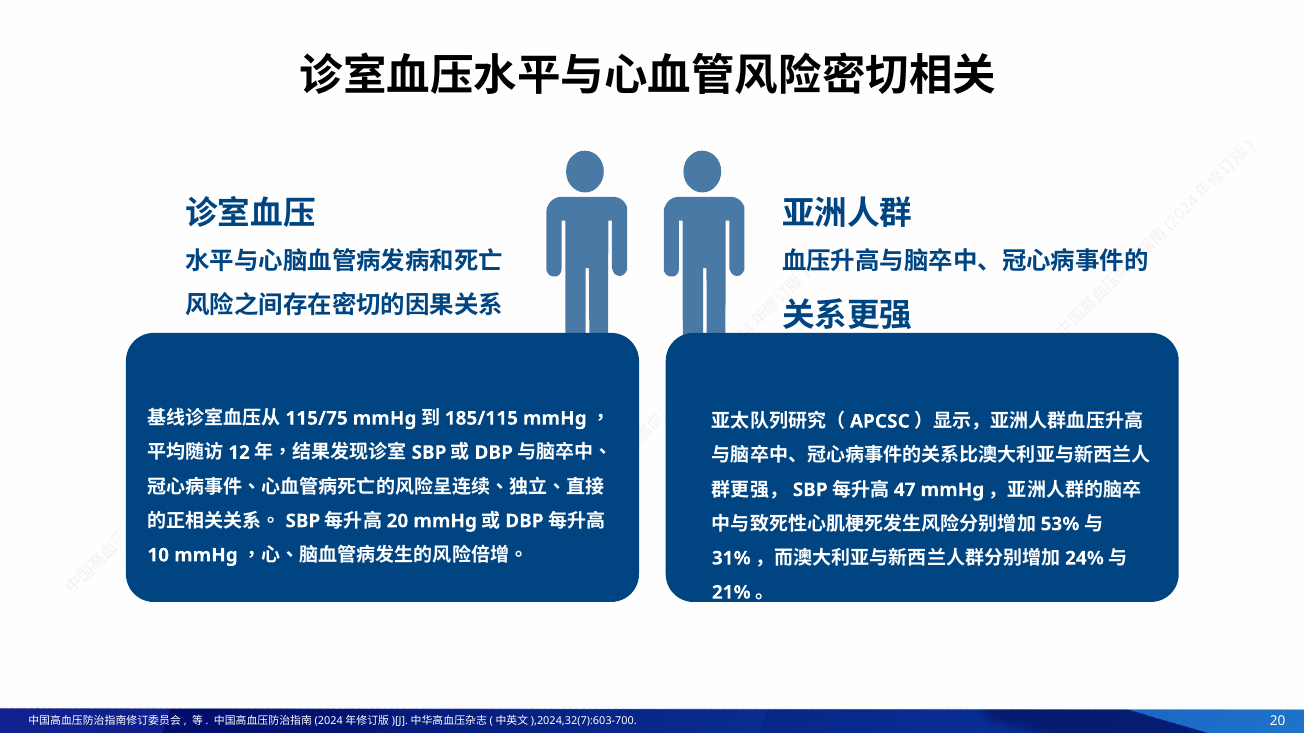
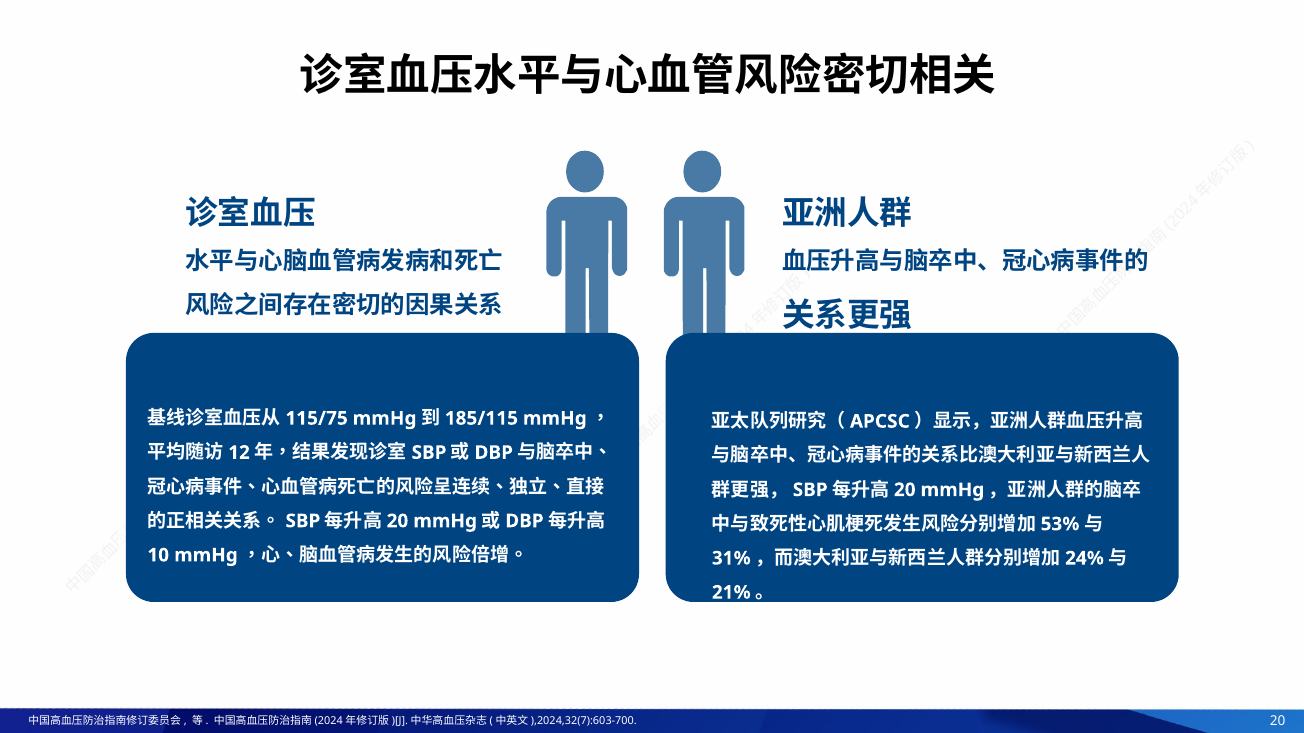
47 at (905, 490): 47 -> 20
